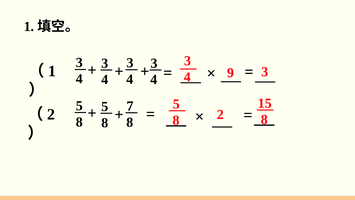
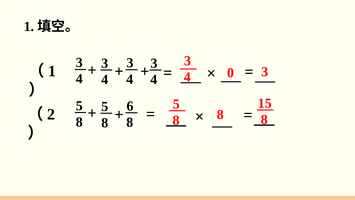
9: 9 -> 0
7: 7 -> 6
8 2: 2 -> 8
